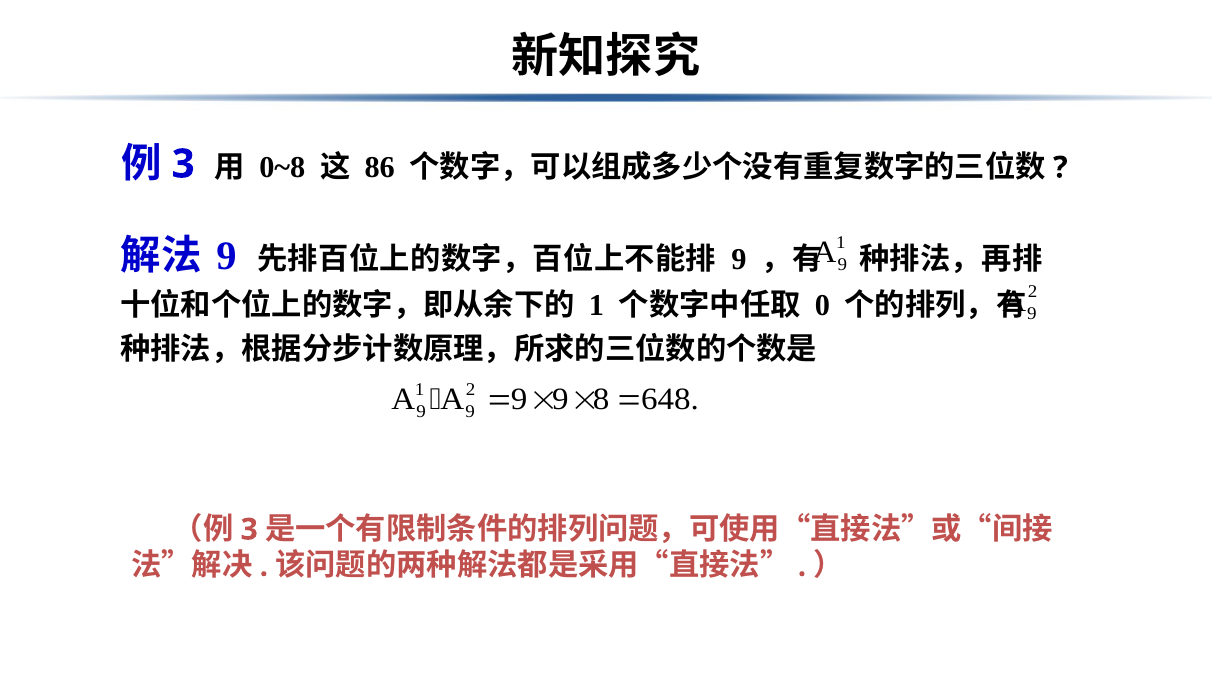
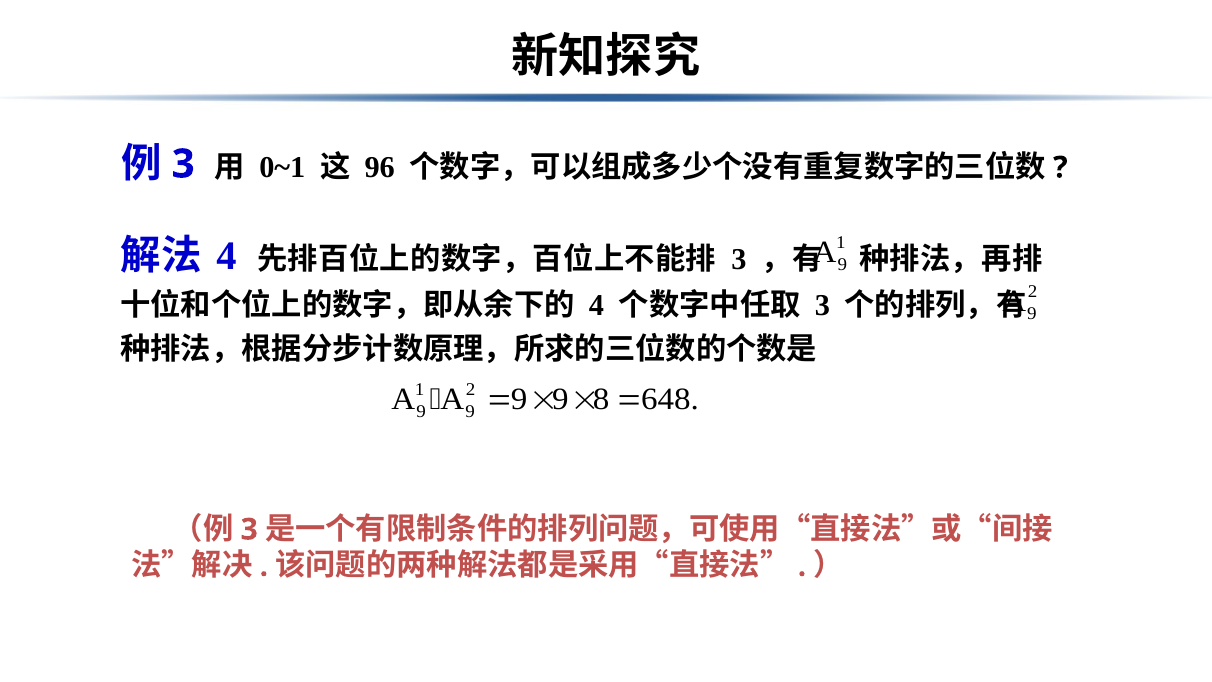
0~8: 0~8 -> 0~1
86: 86 -> 96
9 at (226, 256): 9 -> 4
9 at (739, 260): 9 -> 3
1 at (597, 305): 1 -> 4
0 at (822, 305): 0 -> 3
